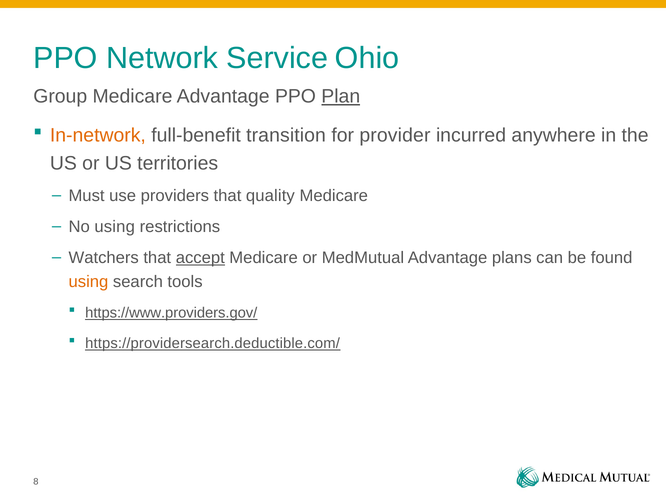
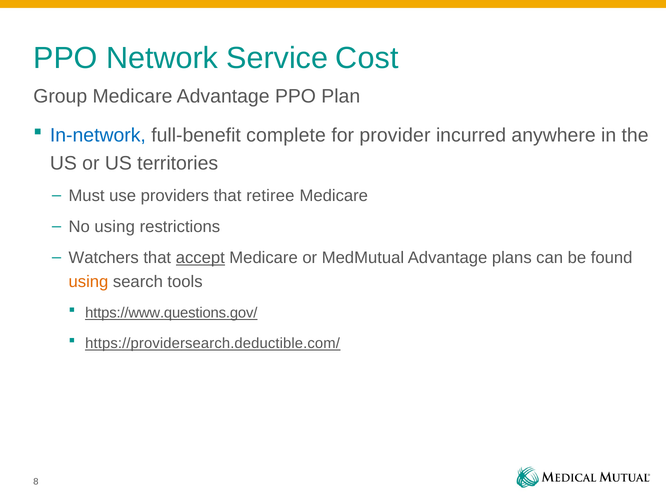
Ohio: Ohio -> Cost
Plan underline: present -> none
In-network colour: orange -> blue
transition: transition -> complete
quality: quality -> retiree
https://www.providers.gov/: https://www.providers.gov/ -> https://www.questions.gov/
